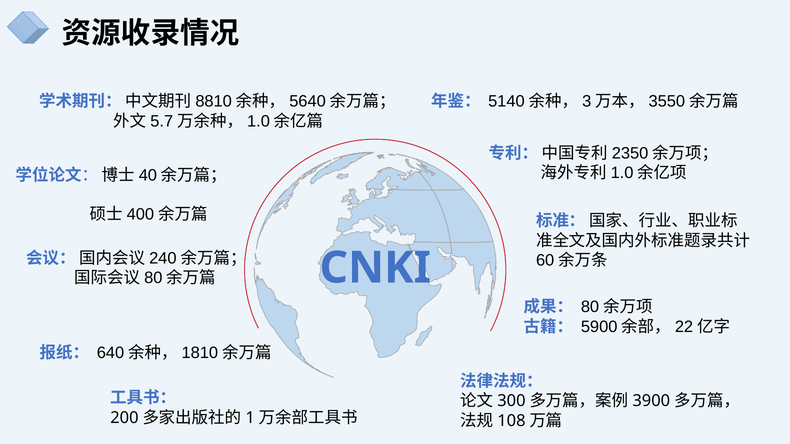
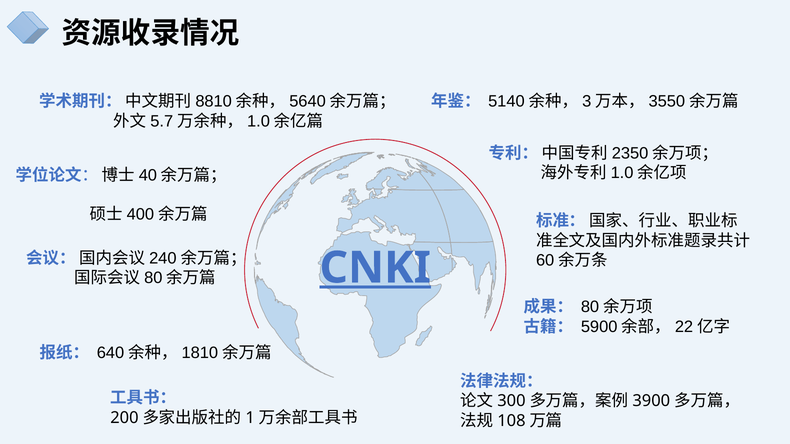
CNKI underline: none -> present
